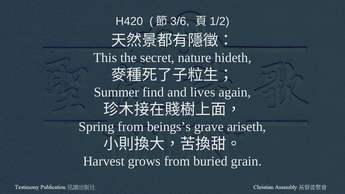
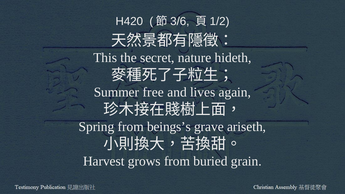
find: find -> free
